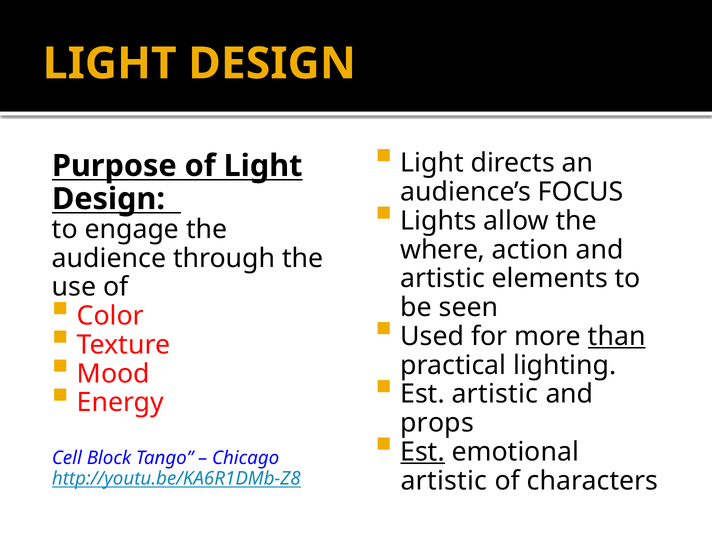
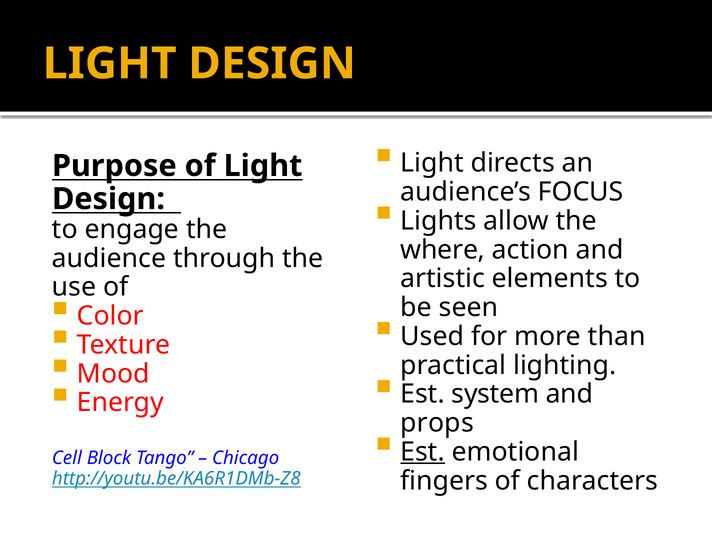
than underline: present -> none
Est artistic: artistic -> system
artistic at (444, 481): artistic -> fingers
